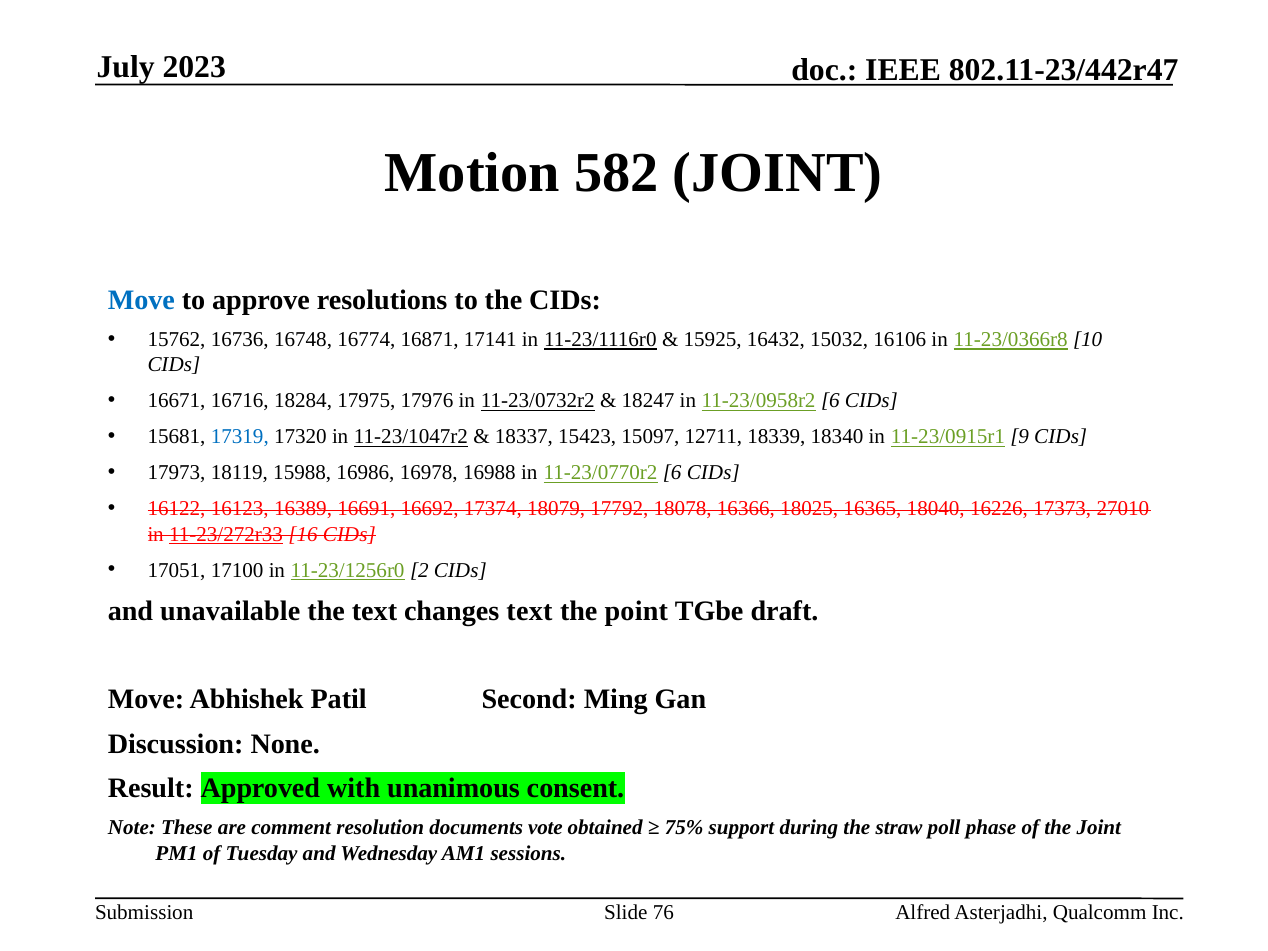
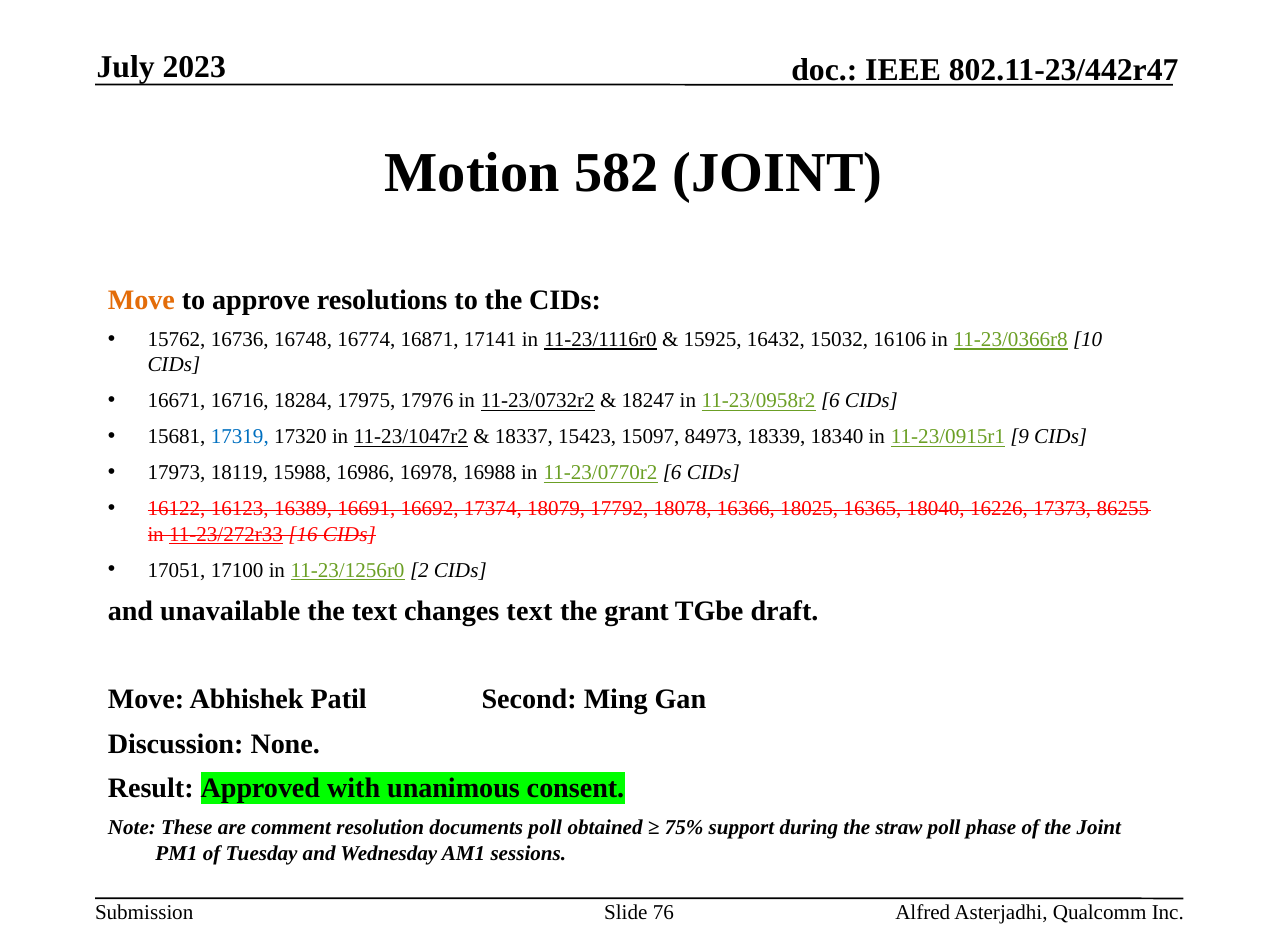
Move at (141, 300) colour: blue -> orange
12711: 12711 -> 84973
27010: 27010 -> 86255
point: point -> grant
documents vote: vote -> poll
